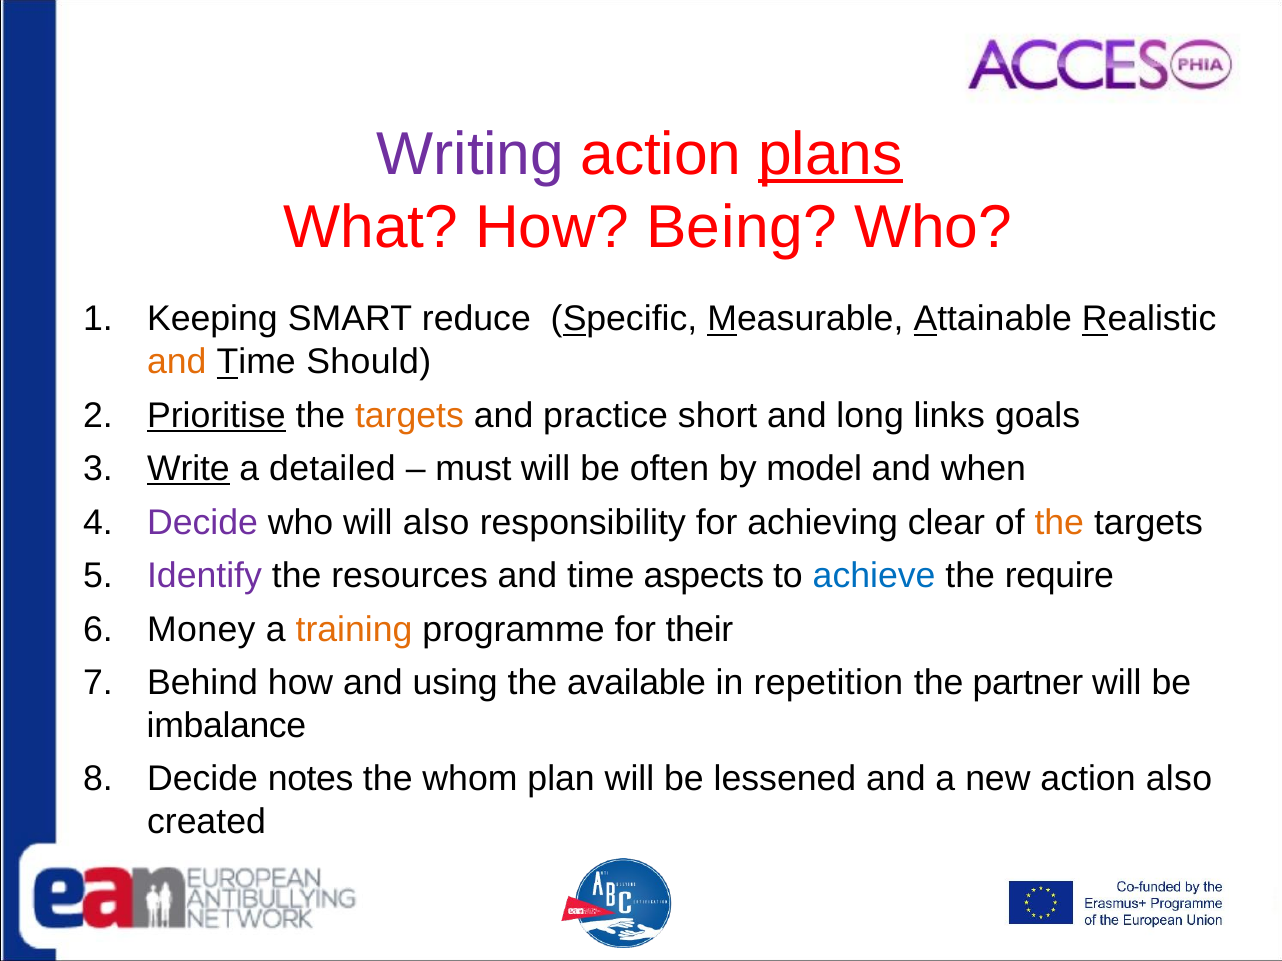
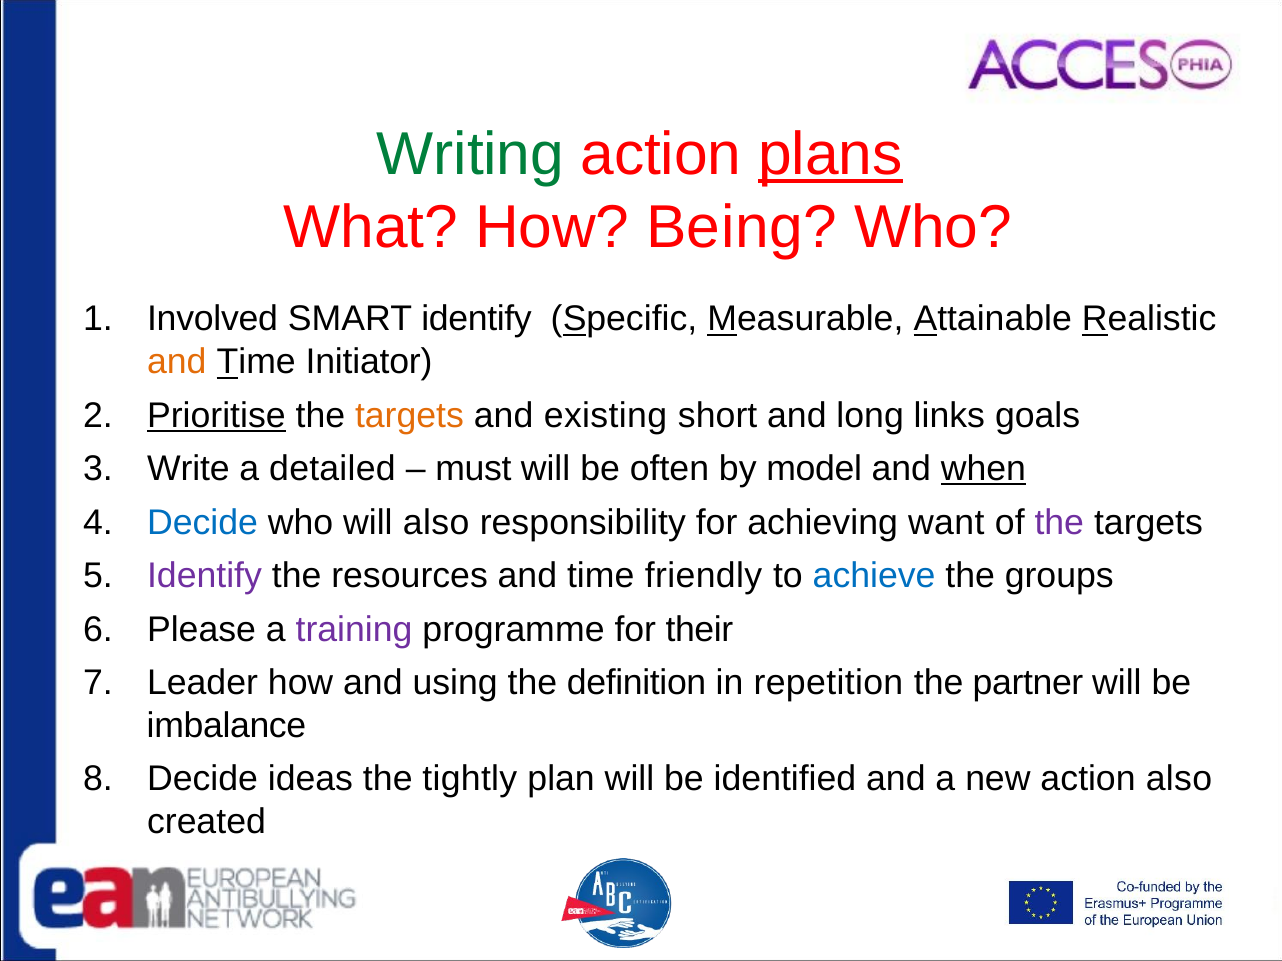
Writing colour: purple -> green
Keeping: Keeping -> Involved
SMART reduce: reduce -> identify
Should: Should -> Initiator
practice: practice -> existing
Write underline: present -> none
when underline: none -> present
Decide at (203, 523) colour: purple -> blue
clear: clear -> want
the at (1059, 523) colour: orange -> purple
aspects: aspects -> friendly
require: require -> groups
Money: Money -> Please
training colour: orange -> purple
Behind: Behind -> Leader
available: available -> definition
notes: notes -> ideas
whom: whom -> tightly
lessened: lessened -> identified
